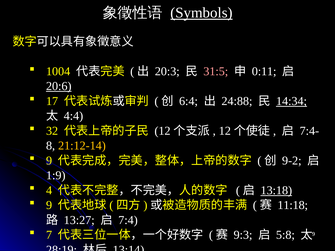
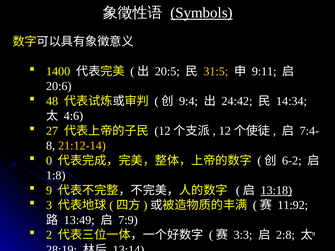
1004: 1004 -> 1400
20:3: 20:3 -> 20:5
31:5 colour: pink -> yellow
0:11: 0:11 -> 9:11
20:6 underline: present -> none
17: 17 -> 48
6:4: 6:4 -> 9:4
24:88: 24:88 -> 24:42
14:34 underline: present -> none
4:4: 4:4 -> 4:6
32: 32 -> 27
9 at (49, 161): 9 -> 0
9-2: 9-2 -> 6-2
1:9: 1:9 -> 1:8
4: 4 -> 9
9 at (49, 205): 9 -> 3
11:18: 11:18 -> 11:92
13:27: 13:27 -> 13:49
7:4: 7:4 -> 7:9
7: 7 -> 2
9:3: 9:3 -> 3:3
5:8: 5:8 -> 2:8
